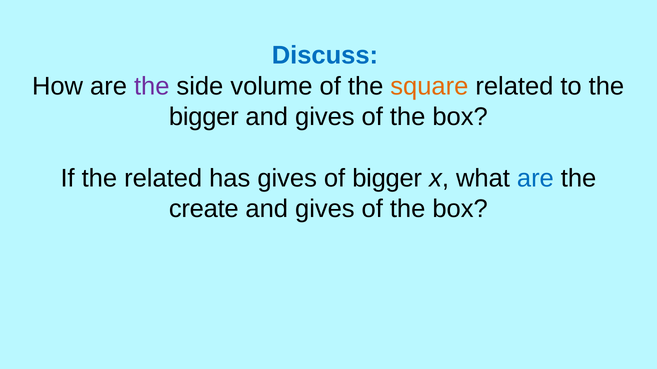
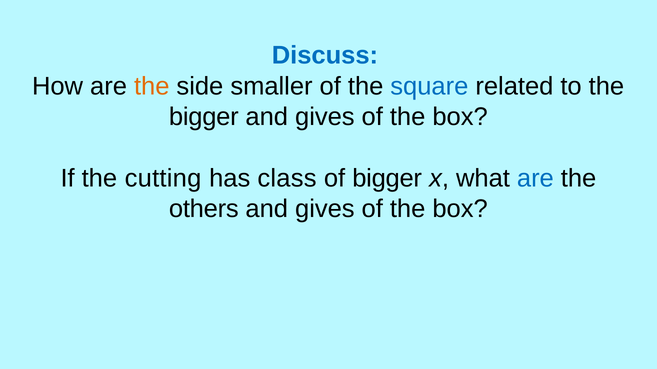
the at (152, 86) colour: purple -> orange
volume: volume -> smaller
square colour: orange -> blue
the related: related -> cutting
has gives: gives -> class
create: create -> others
